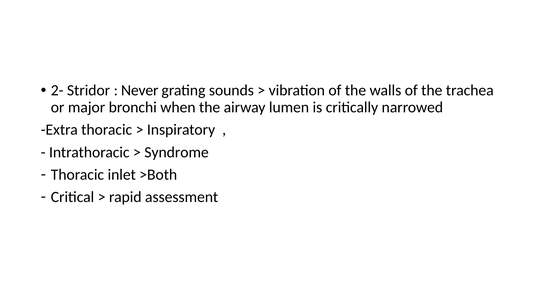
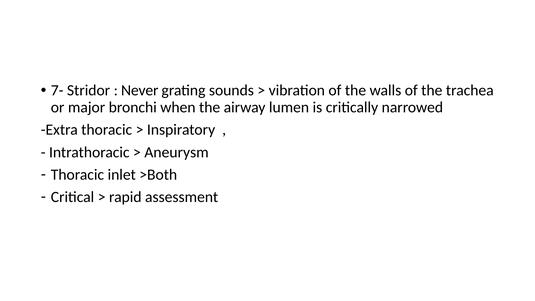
2-: 2- -> 7-
Syndrome: Syndrome -> Aneurysm
